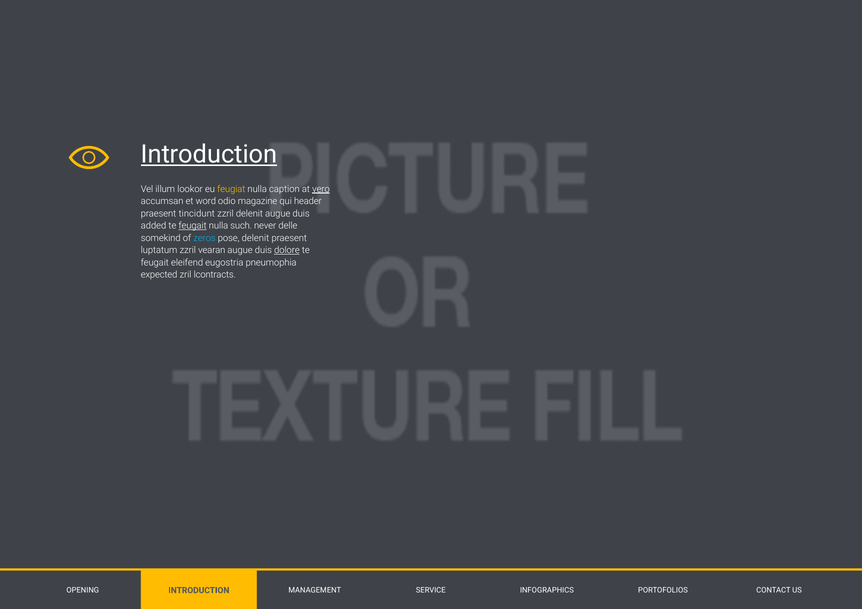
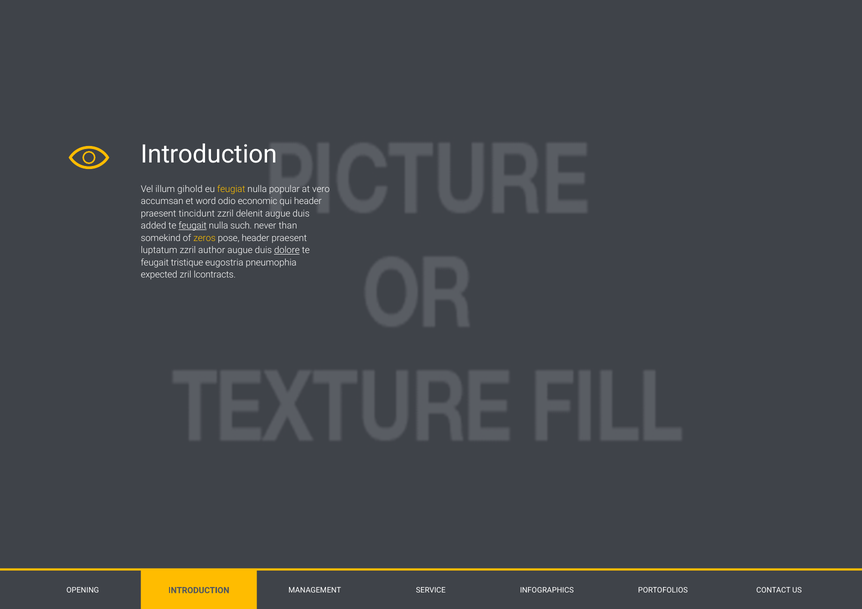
Introduction at (209, 154) underline: present -> none
lookor: lookor -> gihold
caption: caption -> popular
vero underline: present -> none
magazine: magazine -> economic
delle: delle -> than
zeros colour: light blue -> yellow
pose delenit: delenit -> header
vearan: vearan -> author
eleifend: eleifend -> tristique
